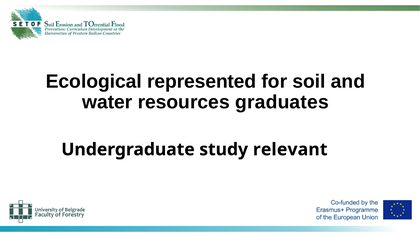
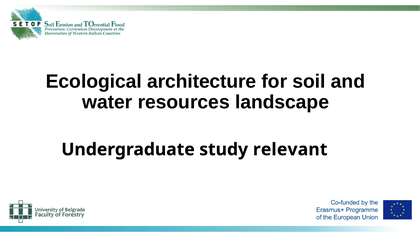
represented: represented -> architecture
graduates: graduates -> landscape
